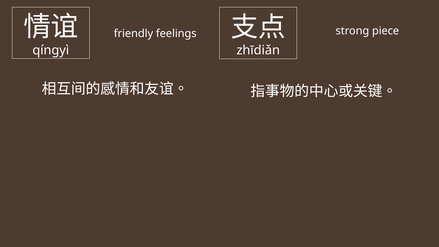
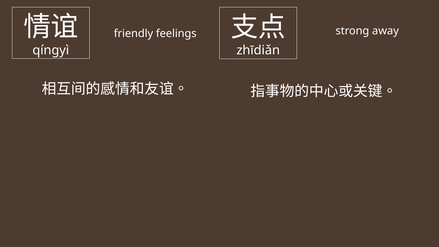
piece: piece -> away
